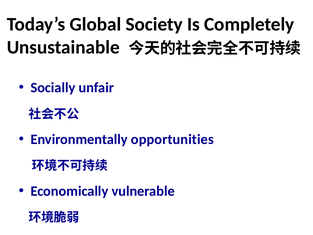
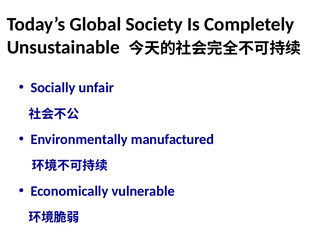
opportunities: opportunities -> manufactured
